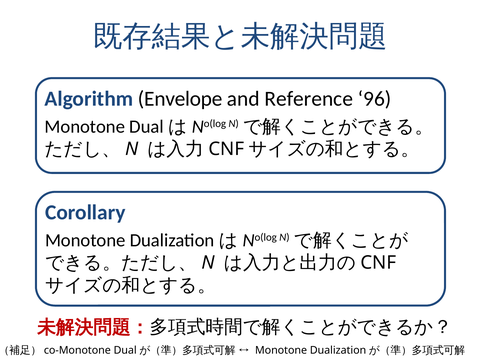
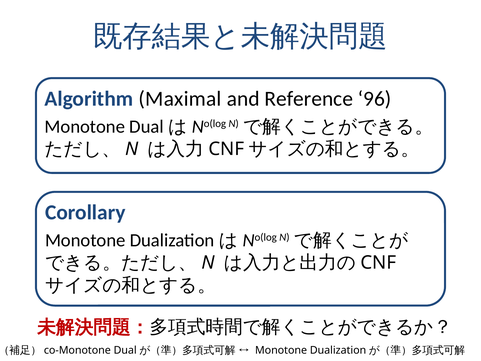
Envelope: Envelope -> Maximal
